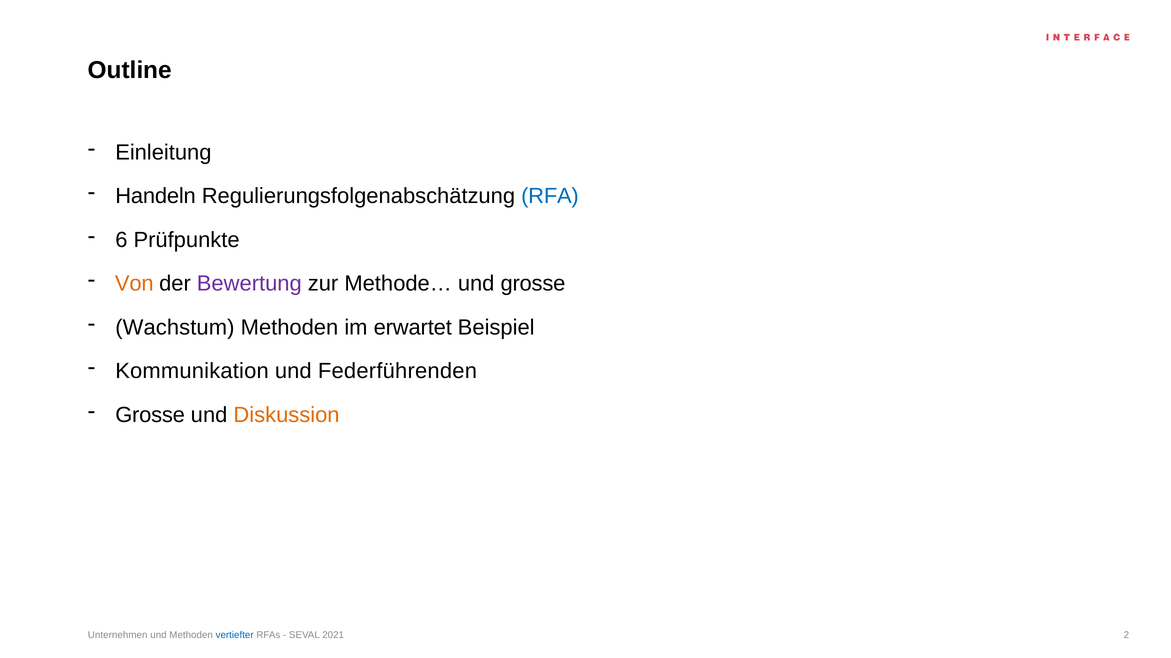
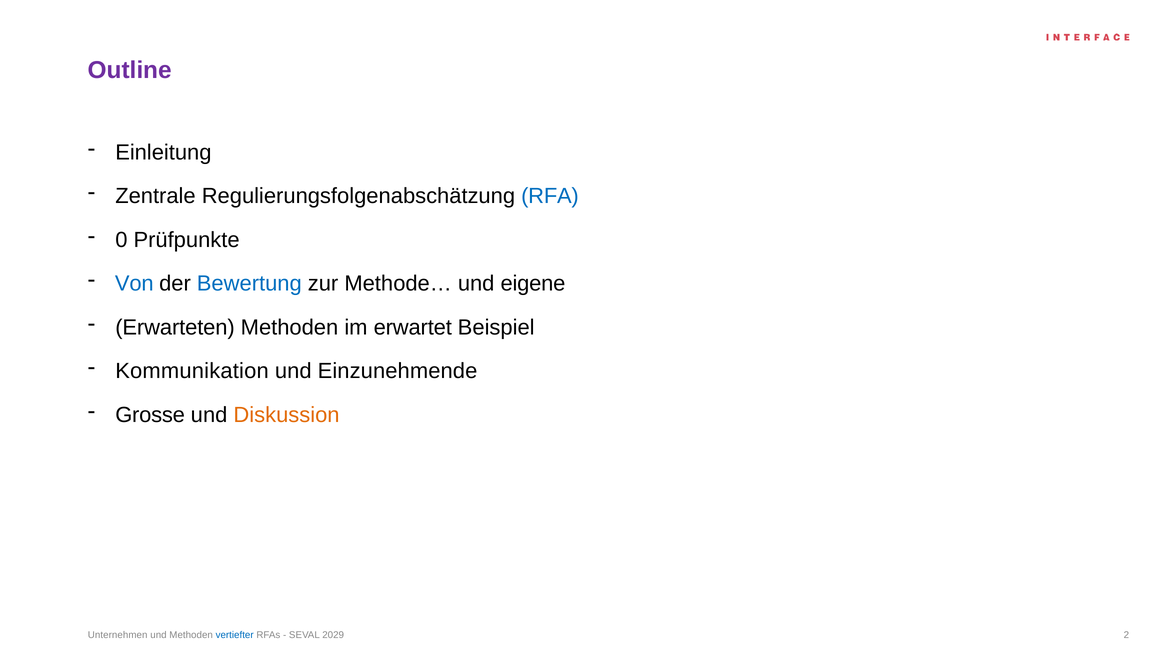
Outline colour: black -> purple
Handeln: Handeln -> Zentrale
6: 6 -> 0
Von colour: orange -> blue
Bewertung colour: purple -> blue
und grosse: grosse -> eigene
Wachstum: Wachstum -> Erwarteten
Federführenden: Federführenden -> Einzunehmende
2021: 2021 -> 2029
